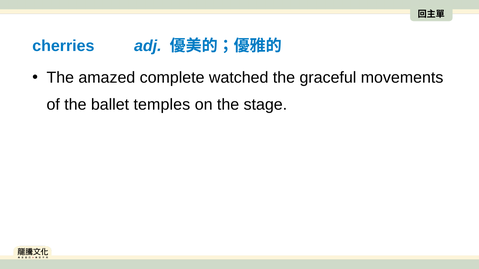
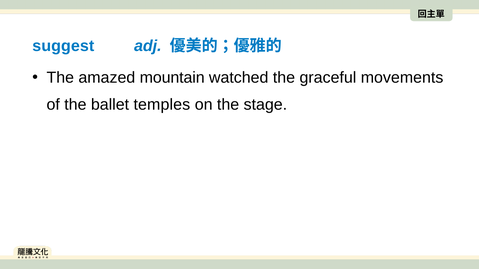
cherries: cherries -> suggest
complete: complete -> mountain
